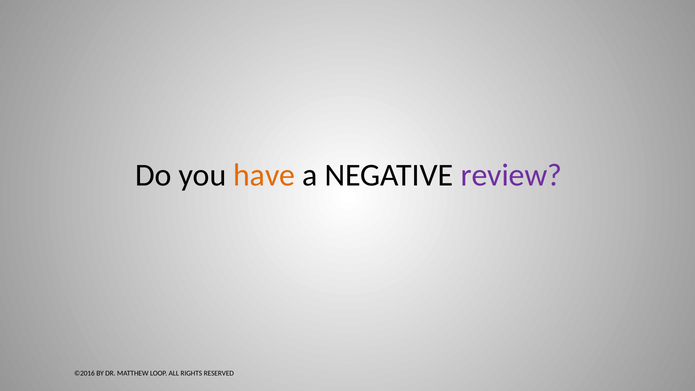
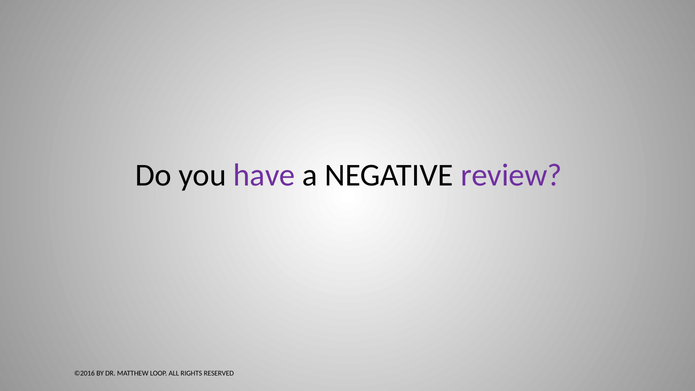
have colour: orange -> purple
